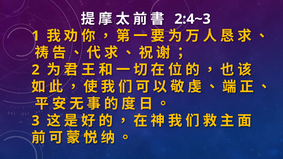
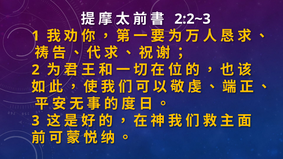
2:4~3: 2:4~3 -> 2:2~3
